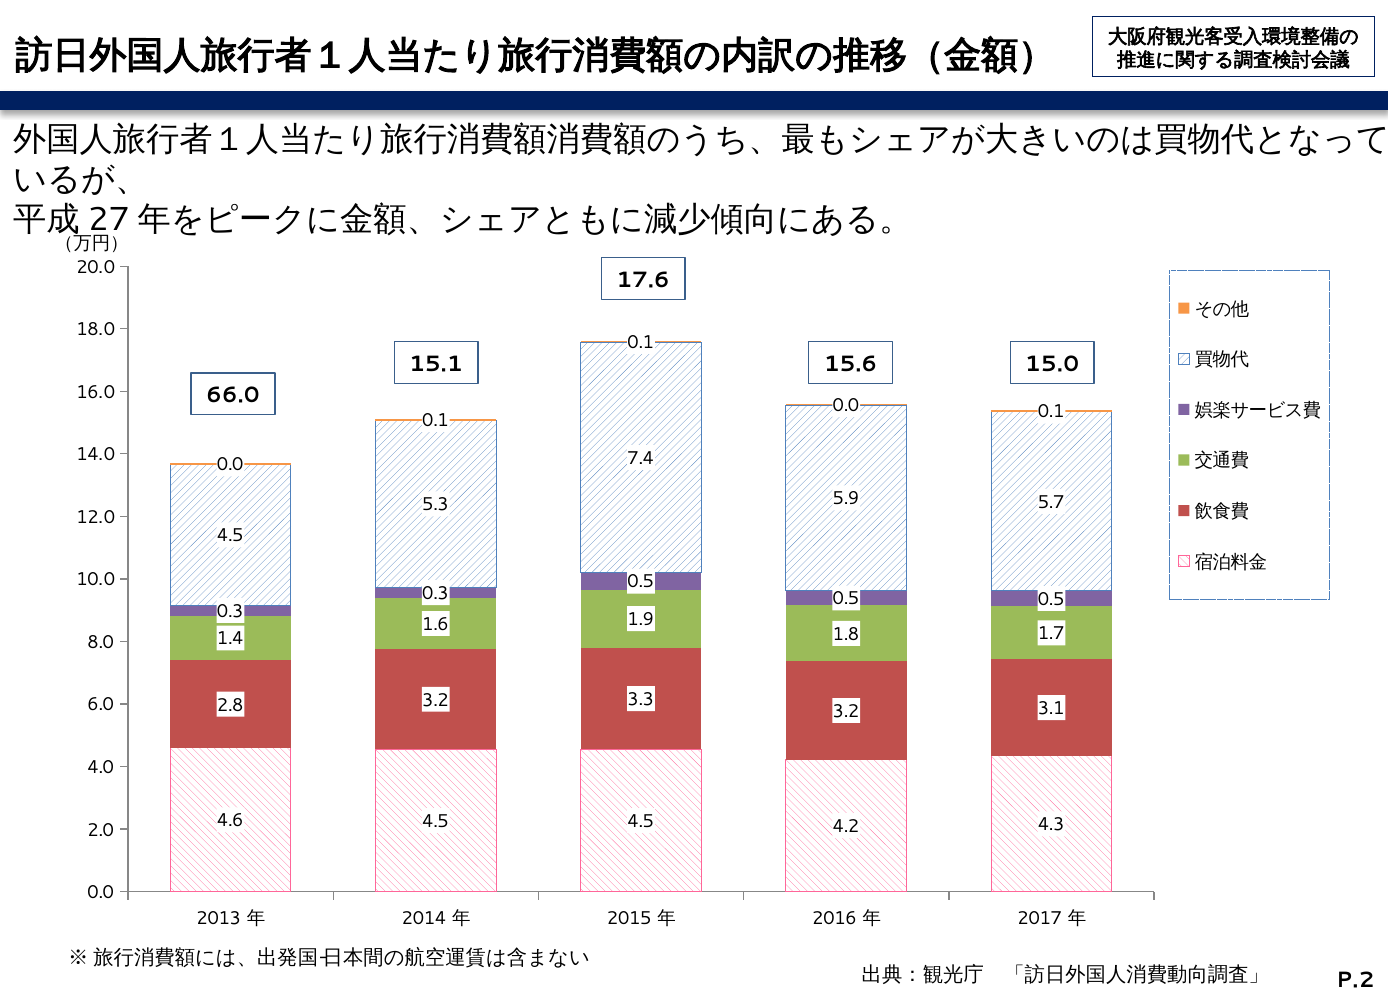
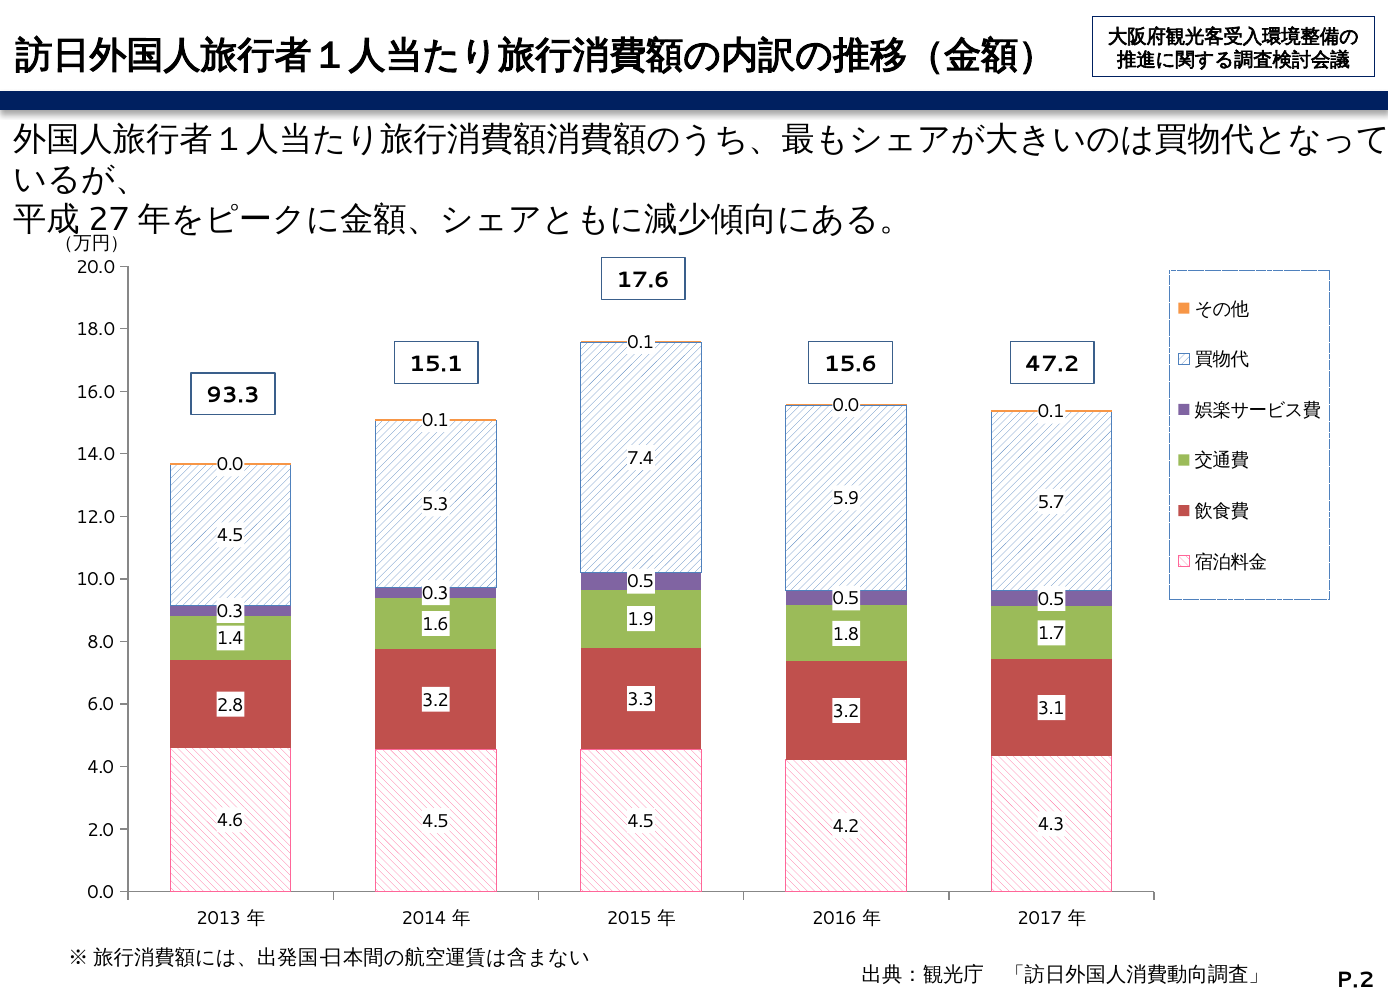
15.0: 15.0 -> 47.2
66.0: 66.0 -> 93.3
